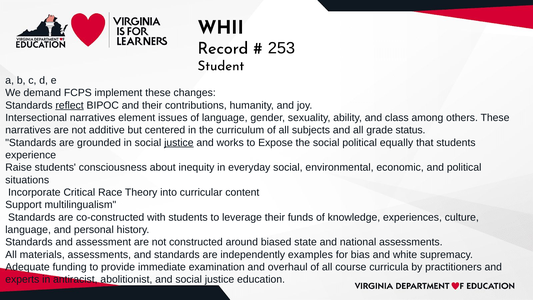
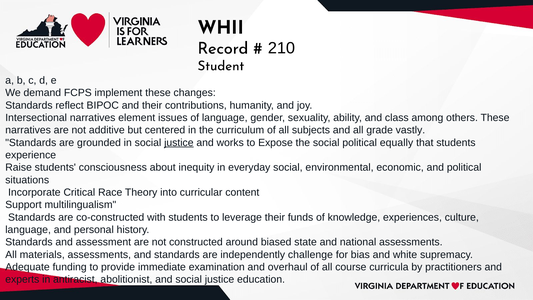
253: 253 -> 210
reflect underline: present -> none
status: status -> vastly
examples: examples -> challenge
